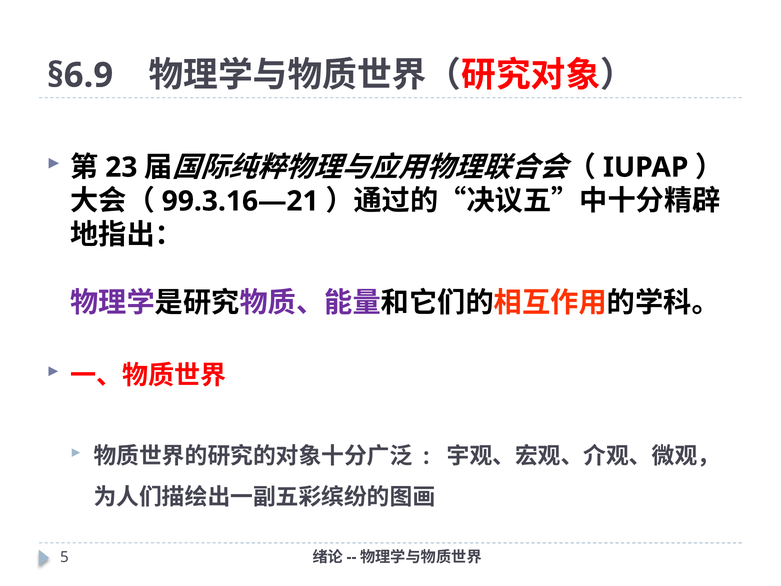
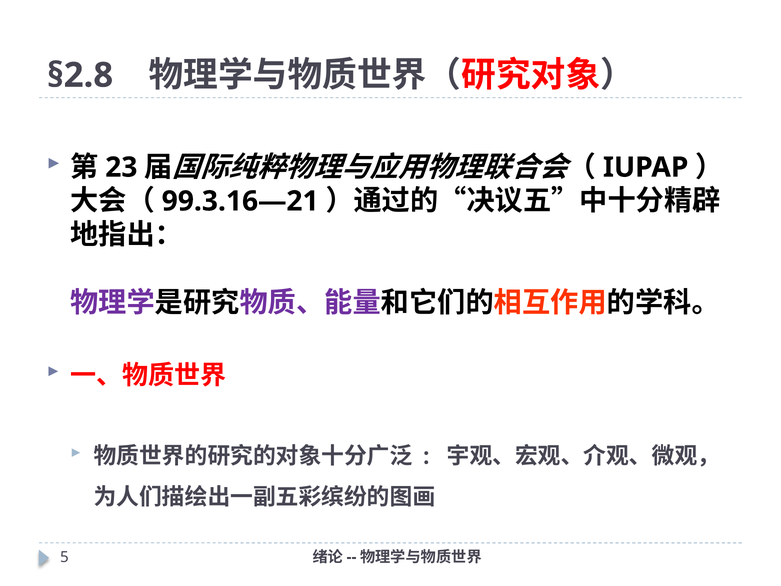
§6.9: §6.9 -> §2.8
